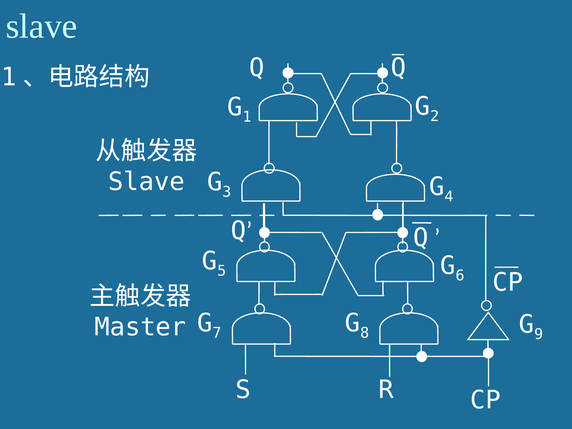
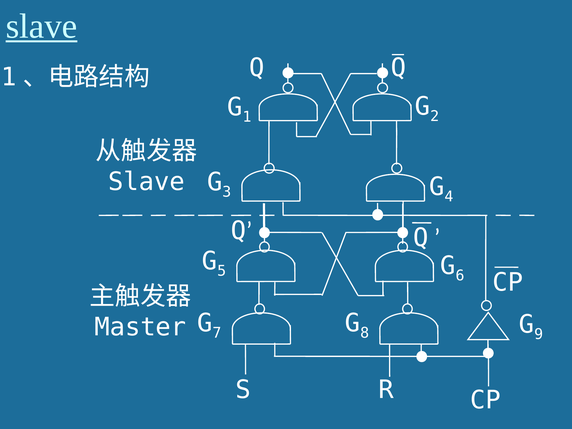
slave at (42, 26) underline: none -> present
